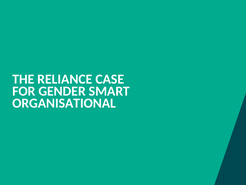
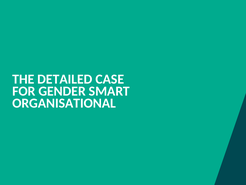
RELIANCE: RELIANCE -> DETAILED
